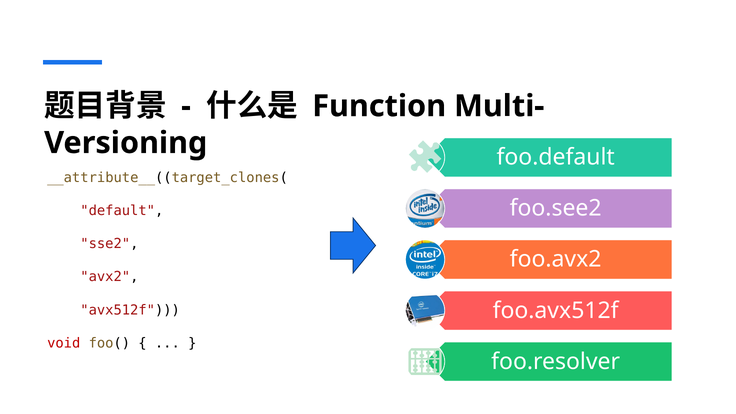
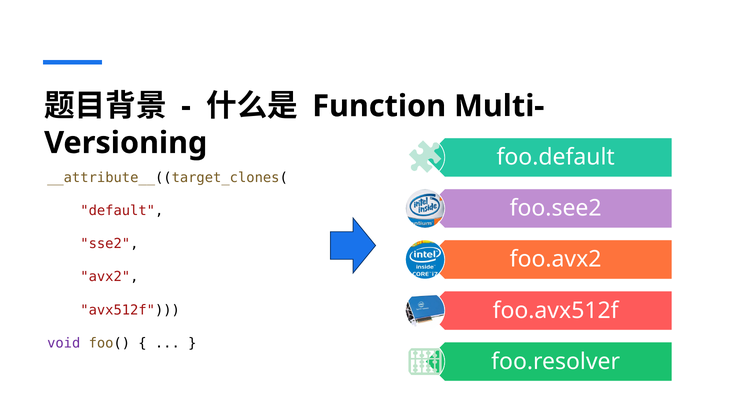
void colour: red -> purple
